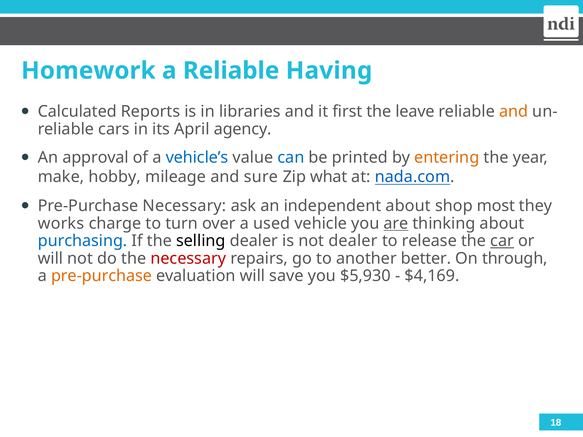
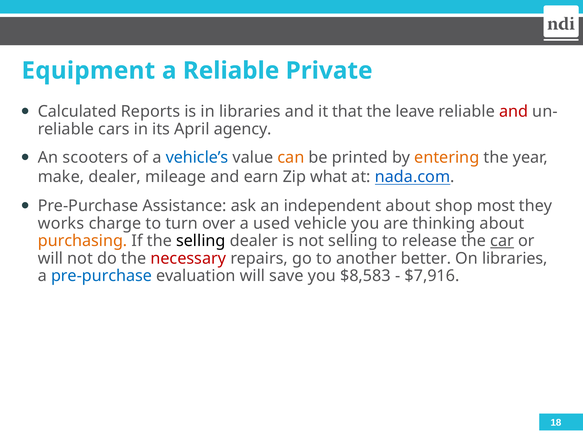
Homework: Homework -> Equipment
Having: Having -> Private
first: first -> that
and at (514, 112) colour: orange -> red
approval: approval -> scooters
can colour: blue -> orange
make hobby: hobby -> dealer
sure: sure -> earn
Pre-Purchase Necessary: Necessary -> Assistance
are underline: present -> none
purchasing colour: blue -> orange
not dealer: dealer -> selling
On through: through -> libraries
pre-purchase at (102, 276) colour: orange -> blue
$5,930: $5,930 -> $8,583
$4,169: $4,169 -> $7,916
